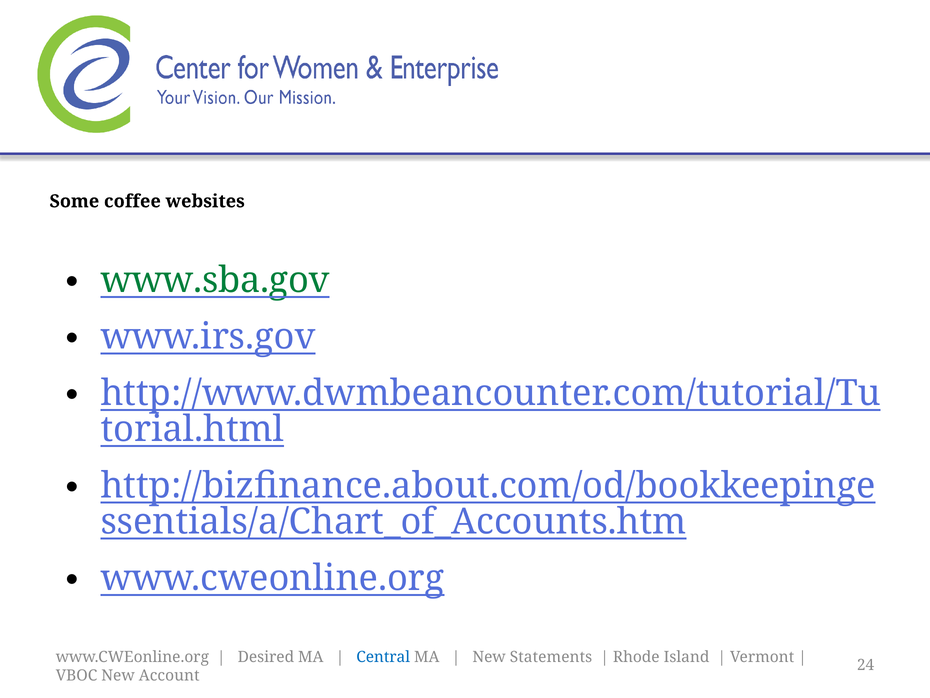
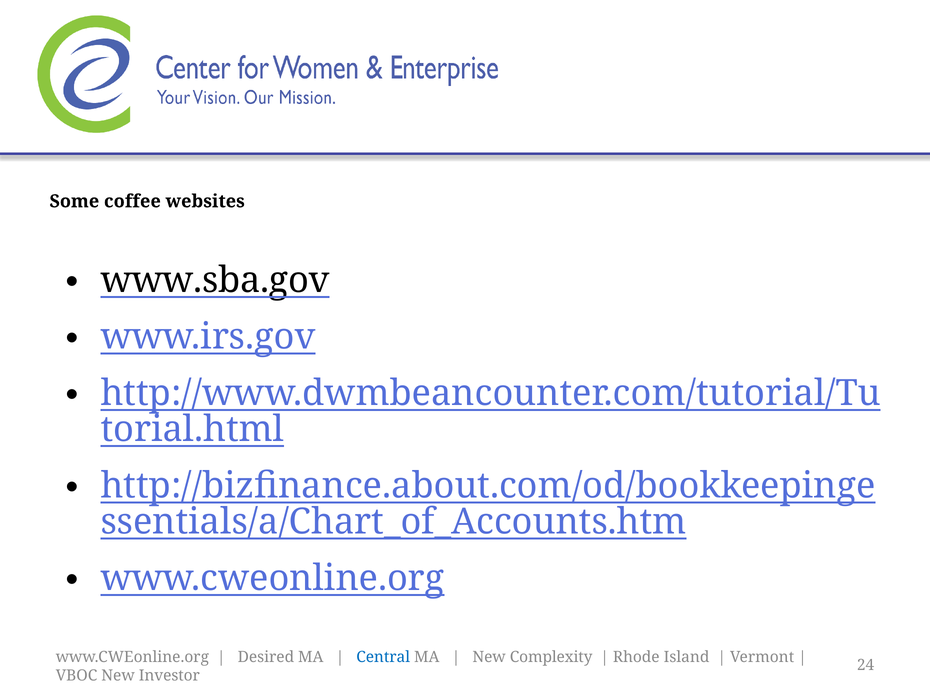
www.sba.gov colour: green -> black
Statements: Statements -> Complexity
Account: Account -> Investor
